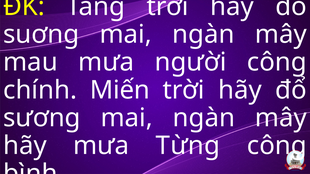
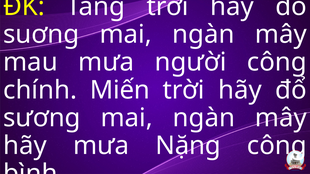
Từng: Từng -> Nặng
